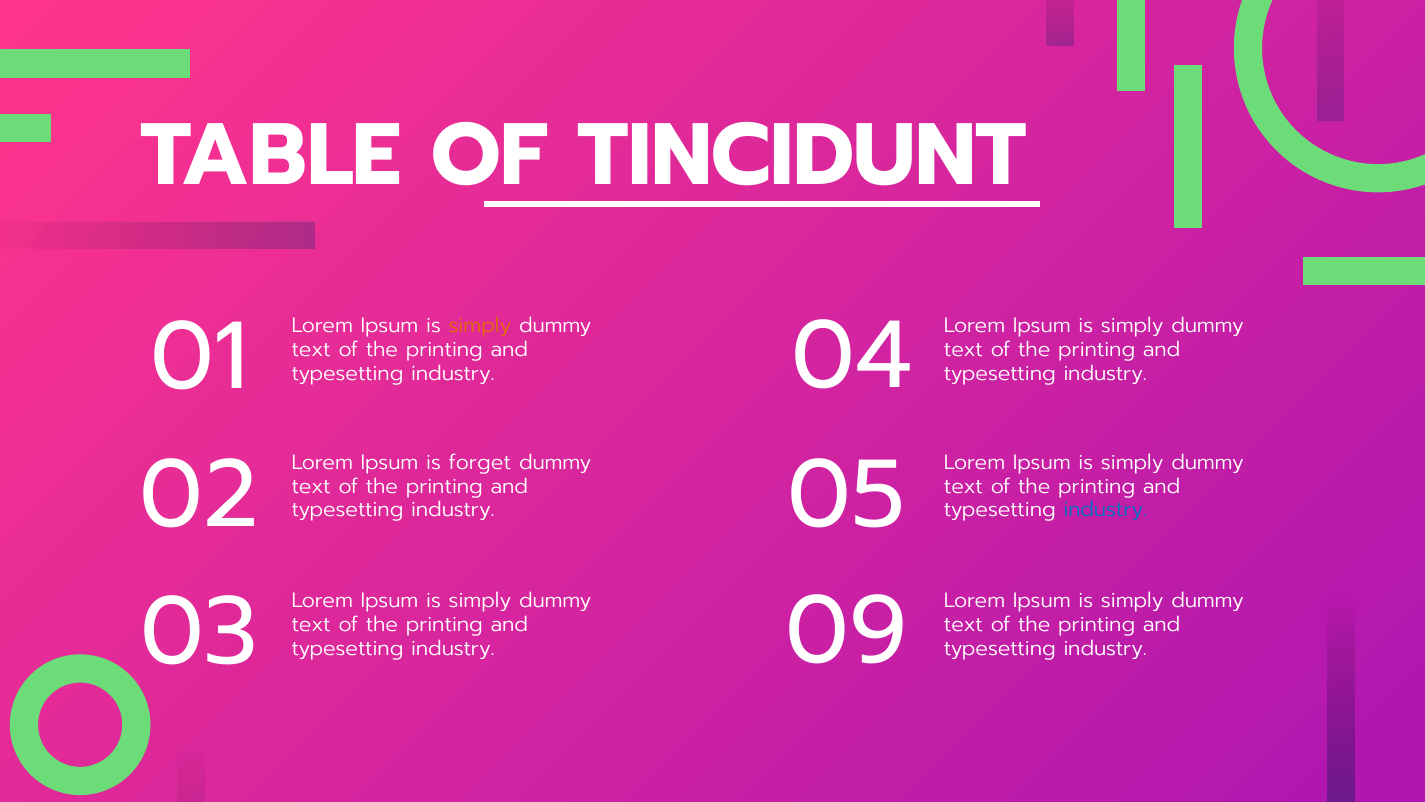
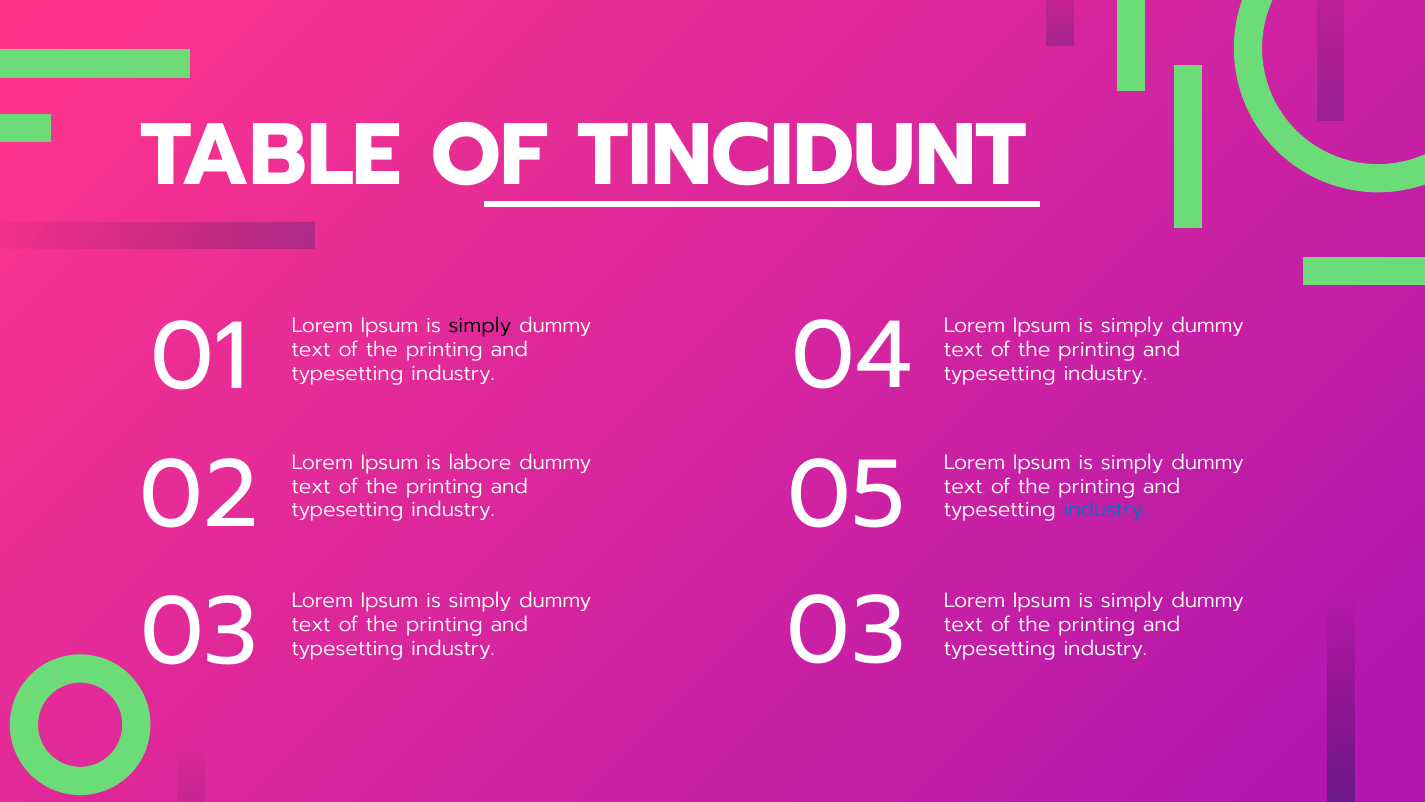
simply at (480, 326) colour: orange -> black
forget: forget -> labore
03 09: 09 -> 03
